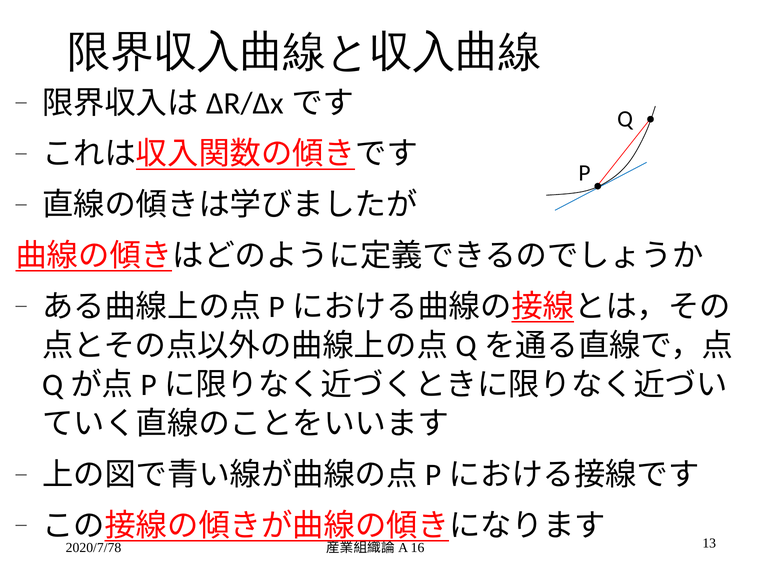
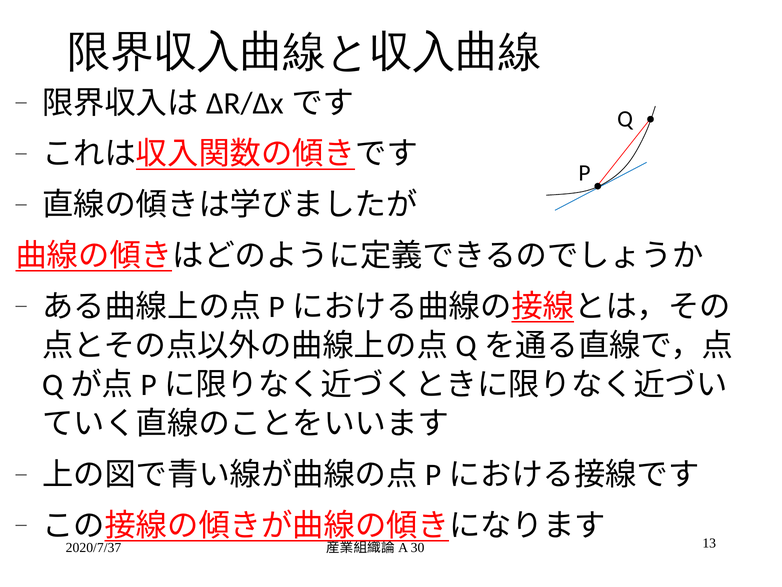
2020/7/78: 2020/7/78 -> 2020/7/37
16: 16 -> 30
